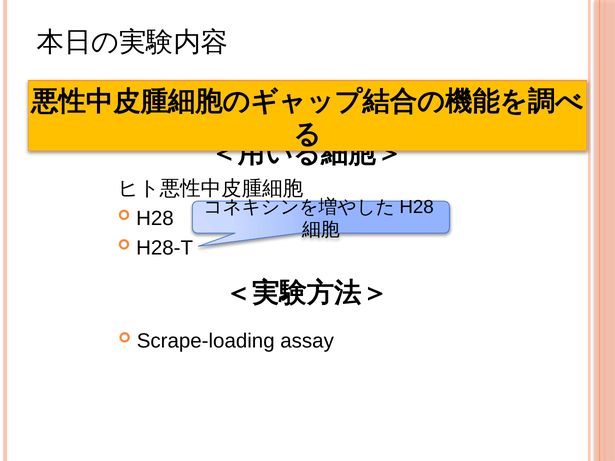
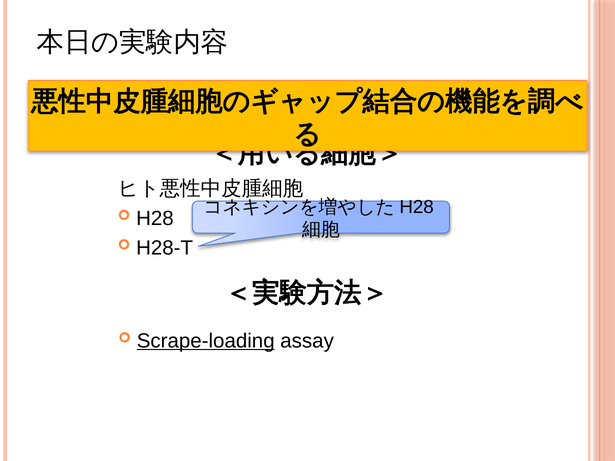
Scrape-loading underline: none -> present
